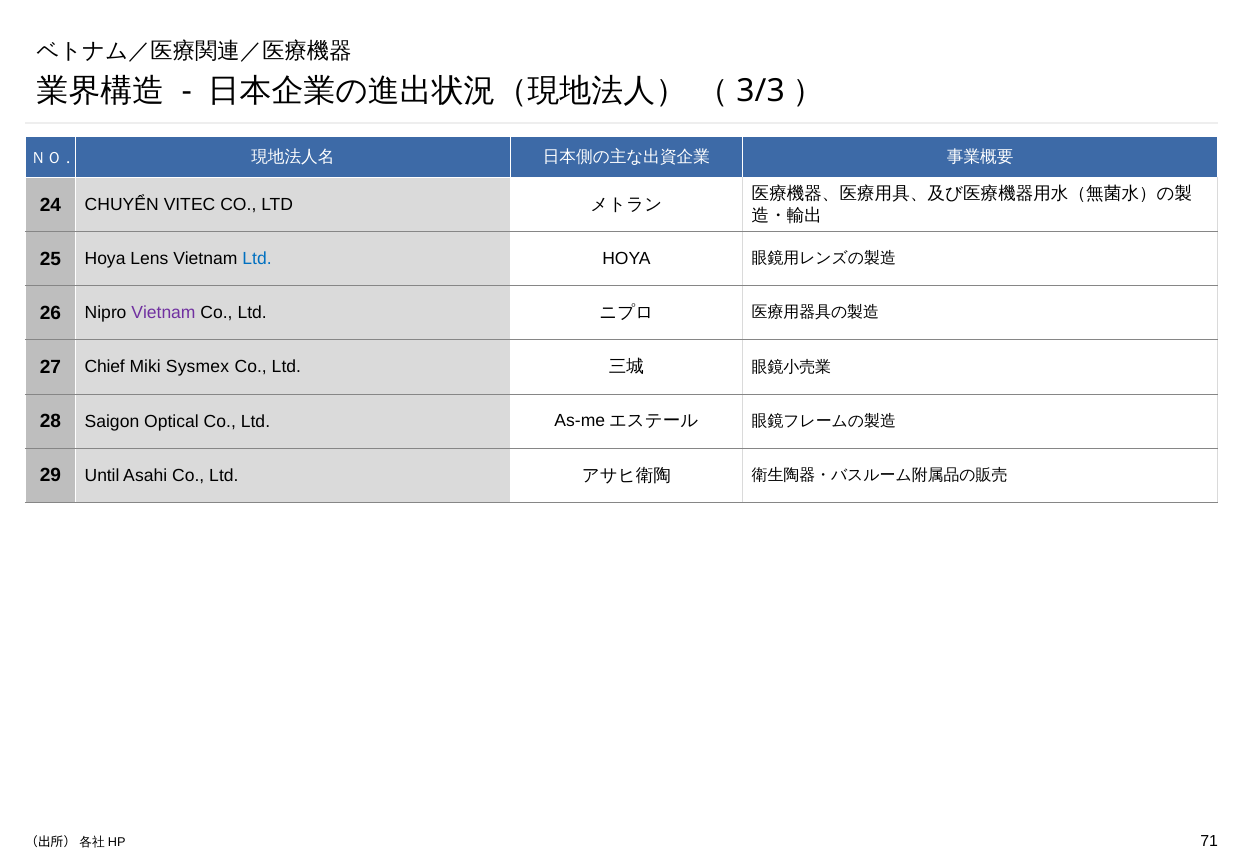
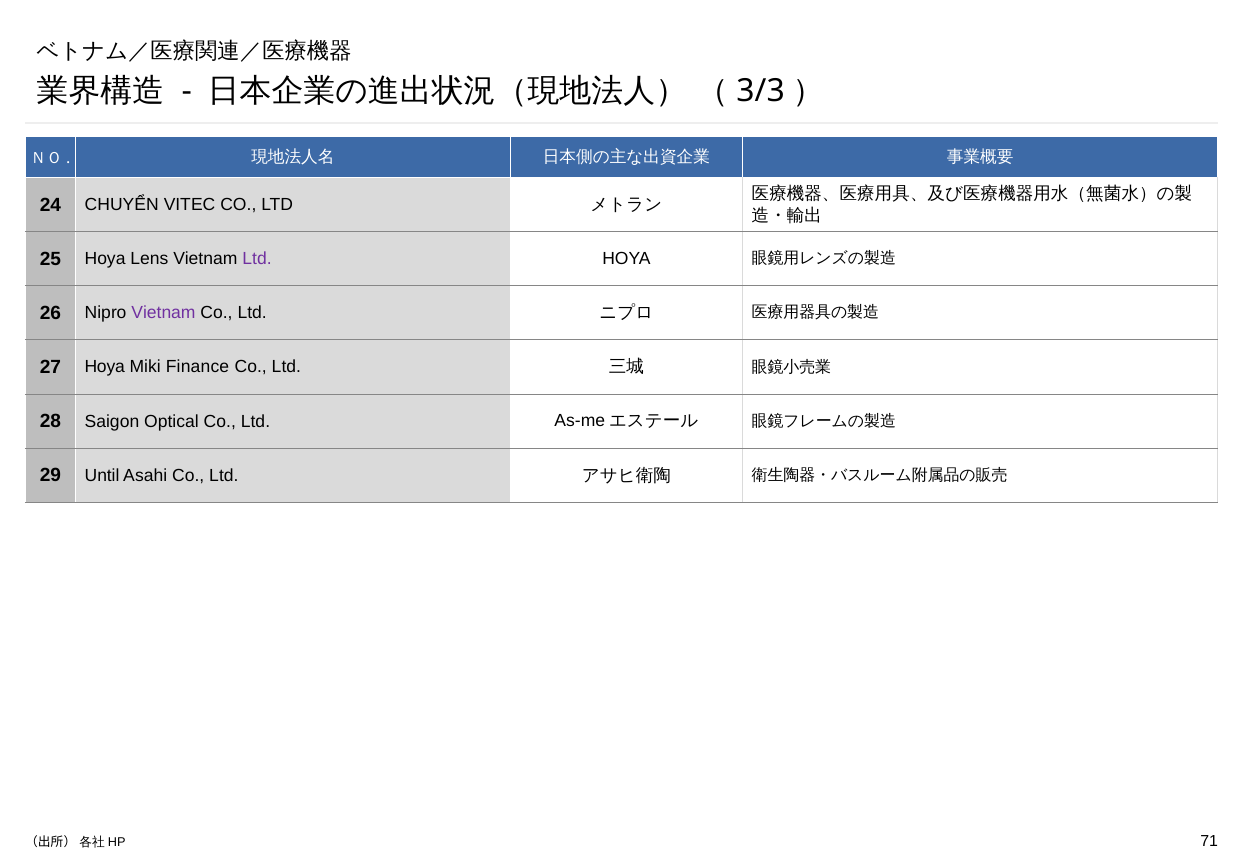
Ltd at (257, 259) colour: blue -> purple
27 Chief: Chief -> Hoya
Sysmex: Sysmex -> Finance
